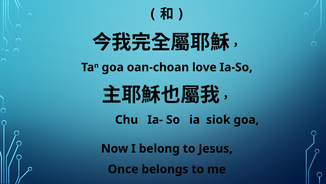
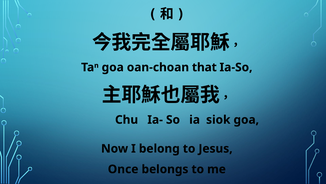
love: love -> that
